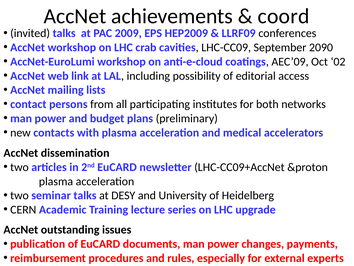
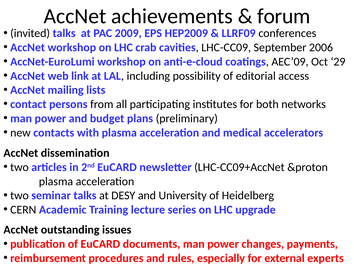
coord: coord -> forum
2090: 2090 -> 2006
02: 02 -> 29
